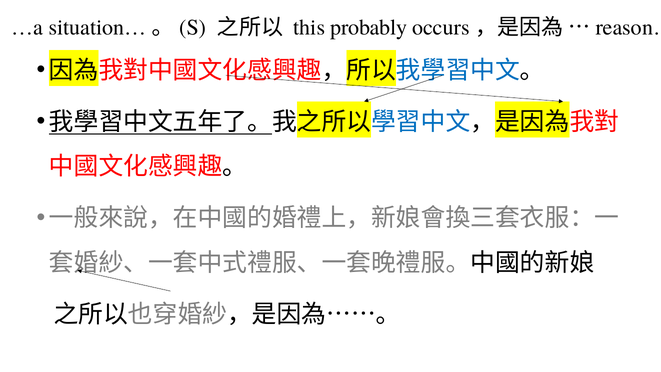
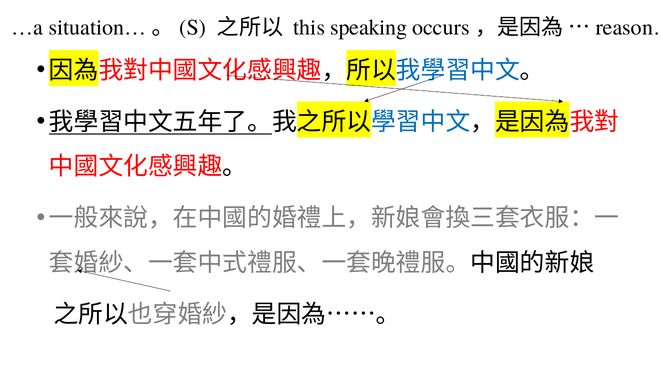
probably: probably -> speaking
